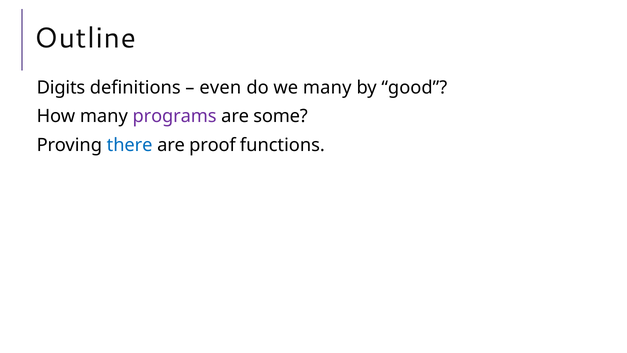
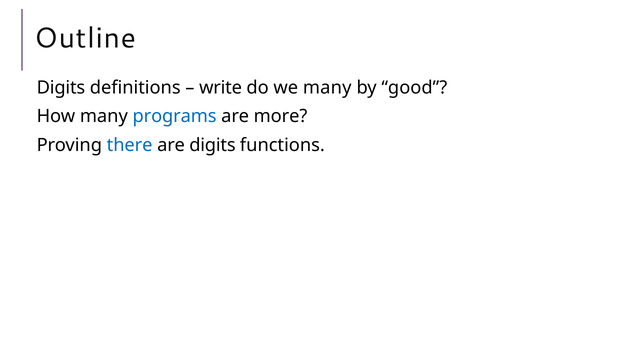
even: even -> write
programs colour: purple -> blue
some: some -> more
are proof: proof -> digits
